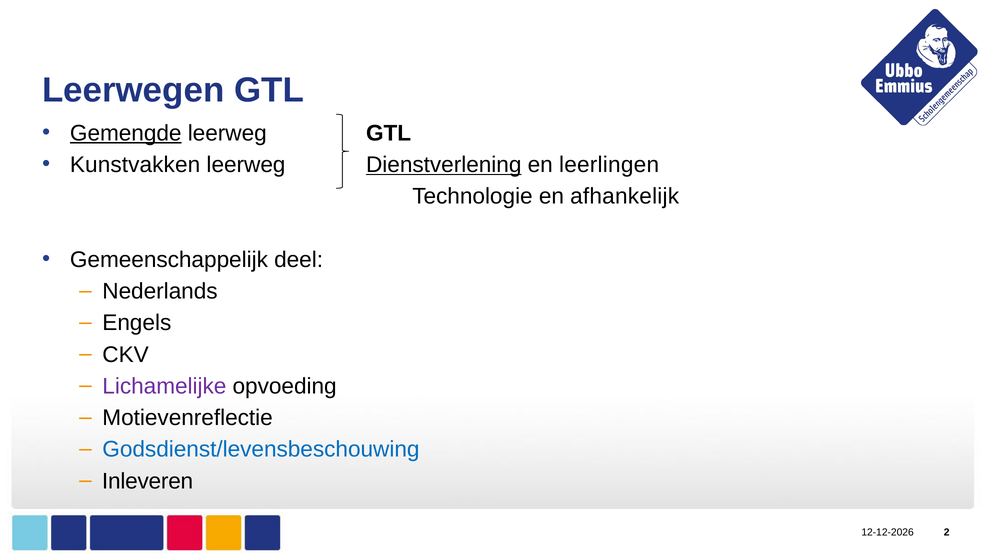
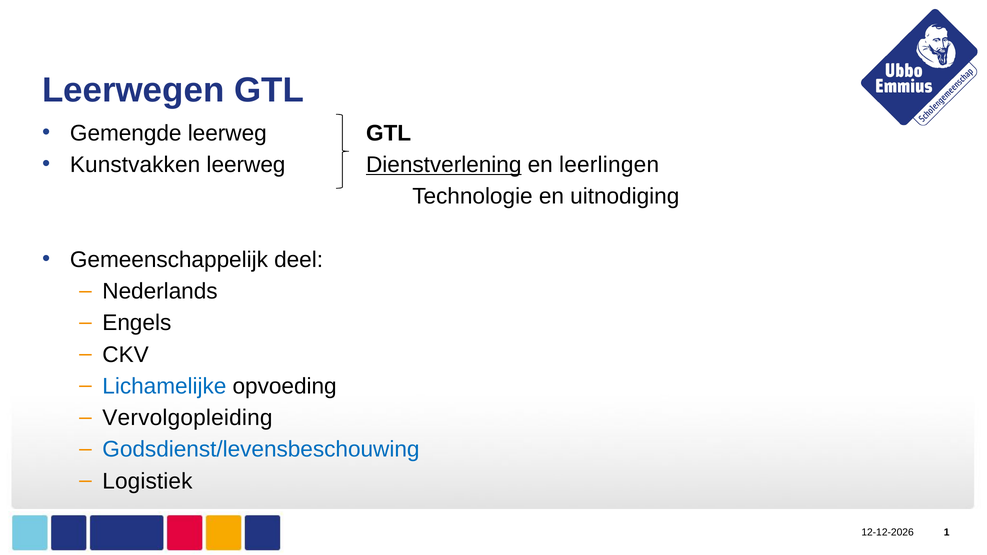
Gemengde underline: present -> none
afhankelijk: afhankelijk -> uitnodiging
Lichamelijke colour: purple -> blue
Motievenreflectie: Motievenreflectie -> Vervolgopleiding
Inleveren: Inleveren -> Logistiek
2: 2 -> 1
